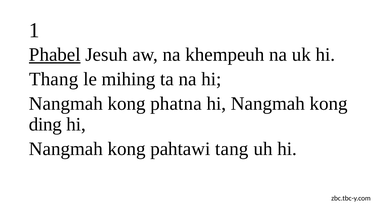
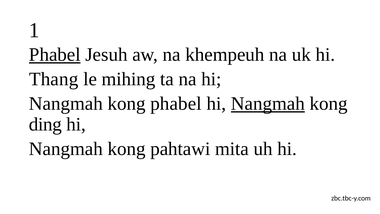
kong phatna: phatna -> phabel
Nangmah at (268, 104) underline: none -> present
tang: tang -> mita
